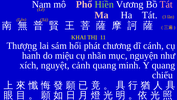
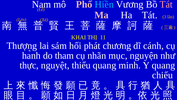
Hiền colour: light green -> light blue
miệu: miệu -> tham
xích: xích -> thực
cảnh: cảnh -> thiểu
